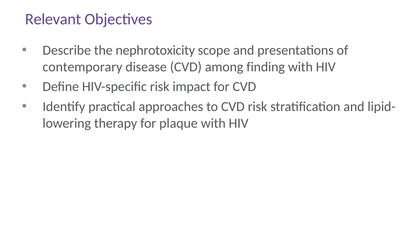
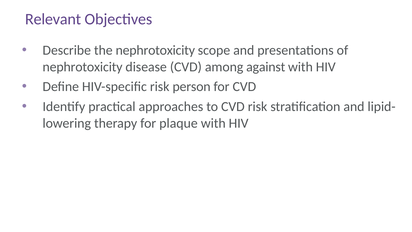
contemporary at (82, 67): contemporary -> nephrotoxicity
finding: finding -> against
impact: impact -> person
